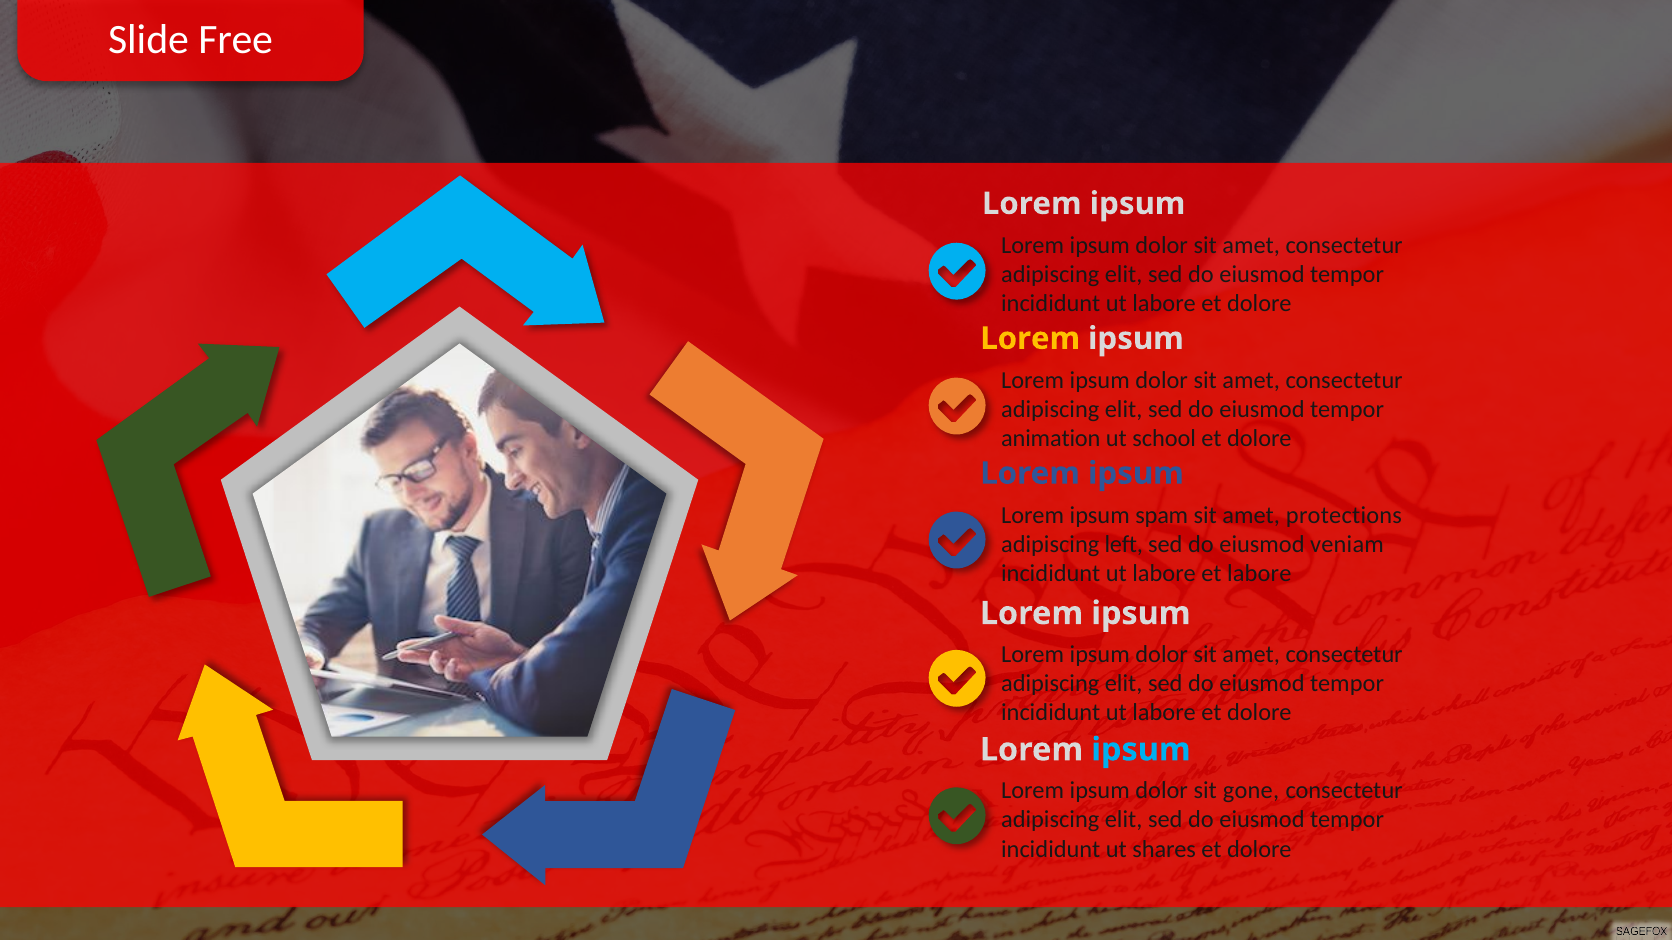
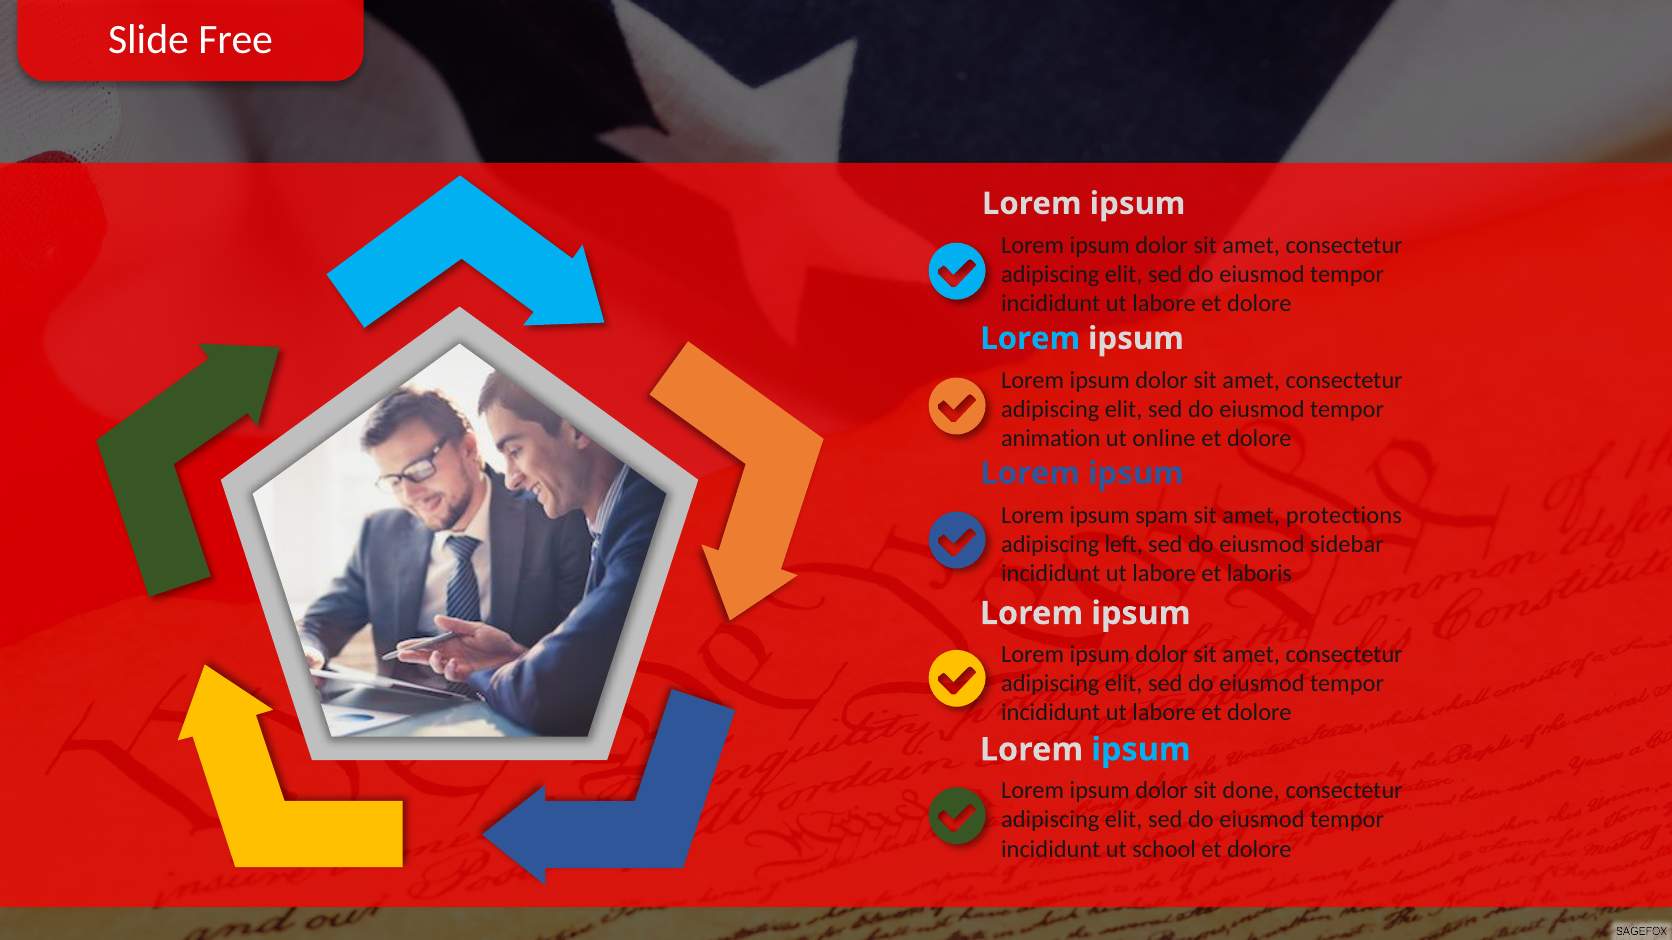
Lorem at (1030, 339) colour: yellow -> light blue
school: school -> online
veniam: veniam -> sidebar
et labore: labore -> laboris
gone: gone -> done
shares: shares -> school
